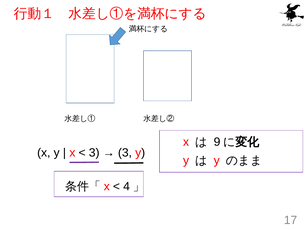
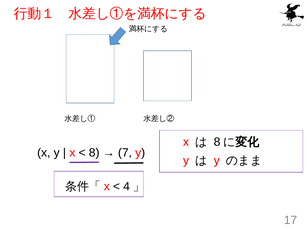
9 at (217, 142): 9 -> 8
3 at (94, 153): 3 -> 8
3 at (125, 153): 3 -> 7
